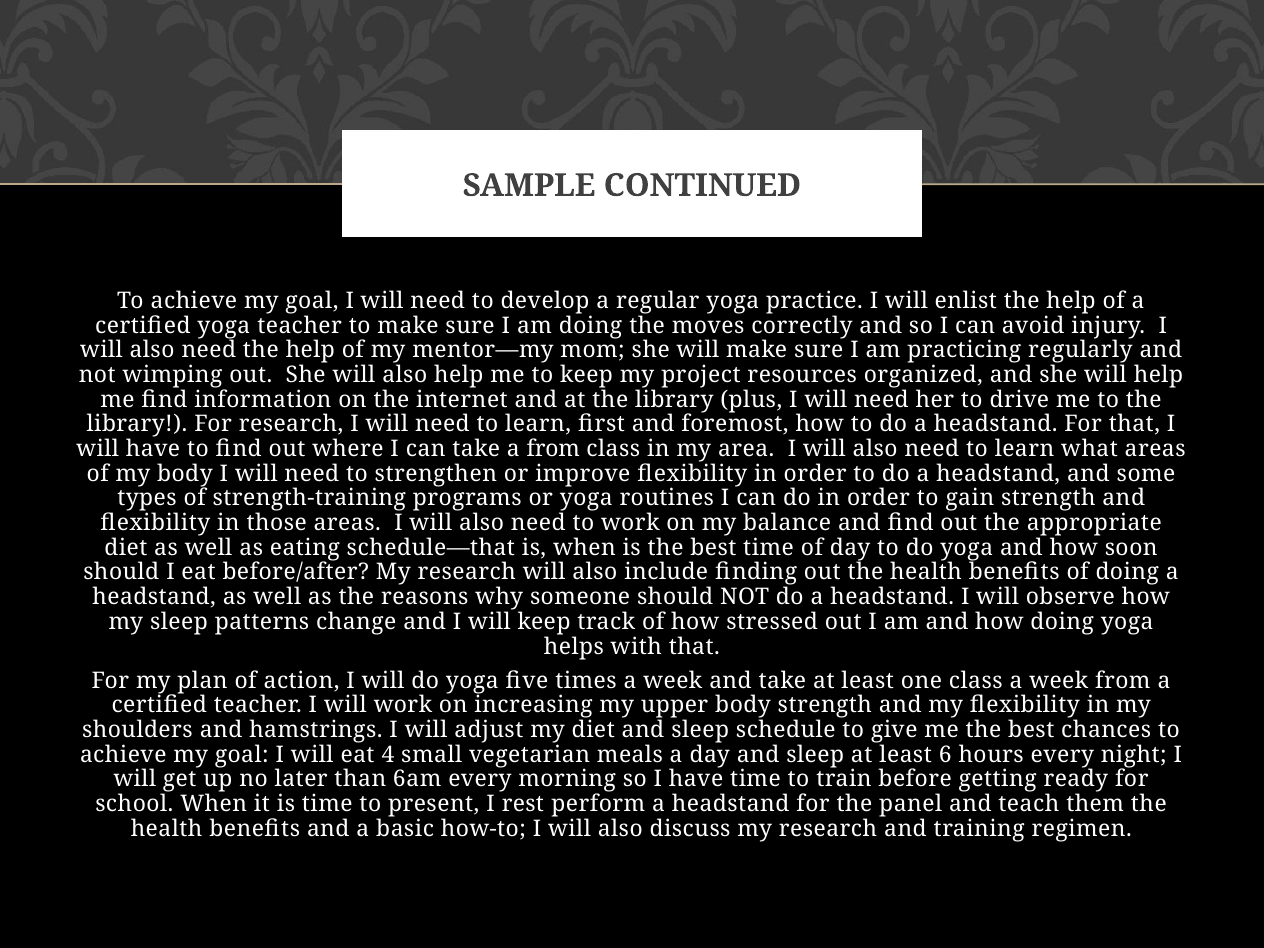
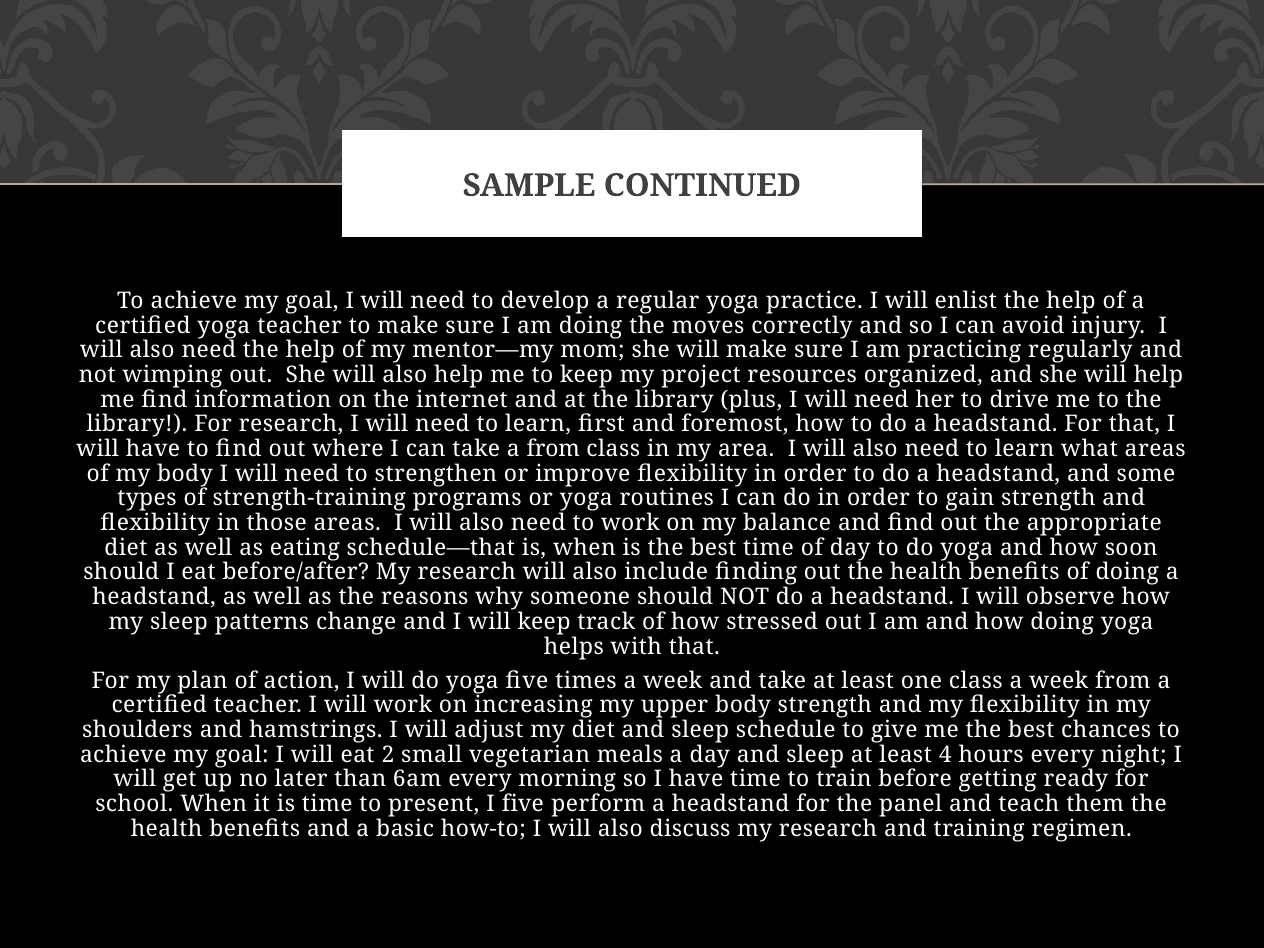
4: 4 -> 2
6: 6 -> 4
I rest: rest -> five
